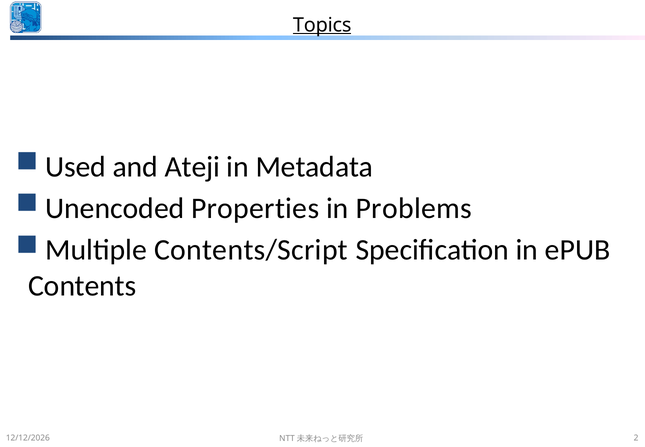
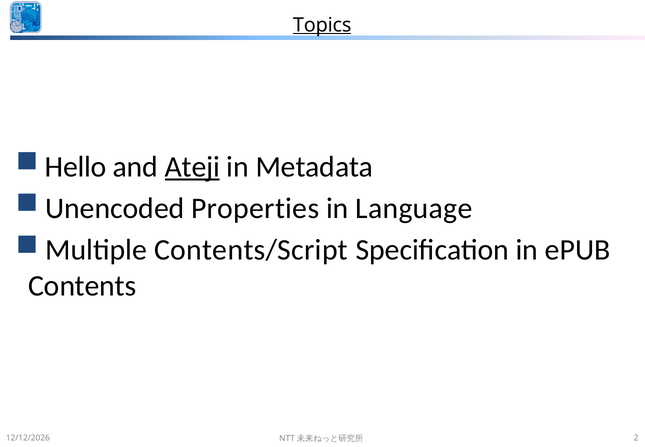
Used: Used -> Hello
Ateji underline: none -> present
Problems: Problems -> Language
